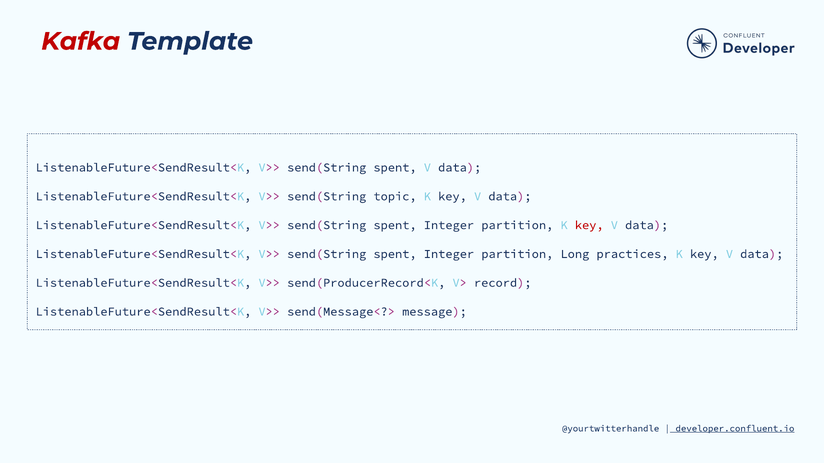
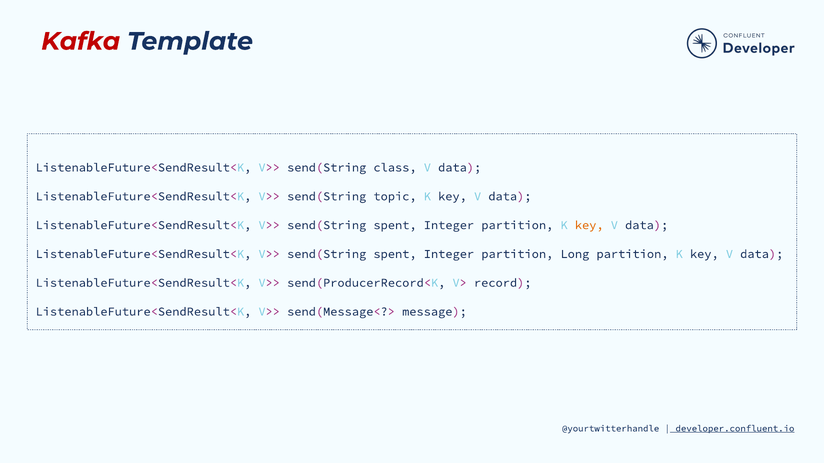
spent at (395, 168): spent -> class
key at (589, 225) colour: red -> orange
Long practices: practices -> partition
